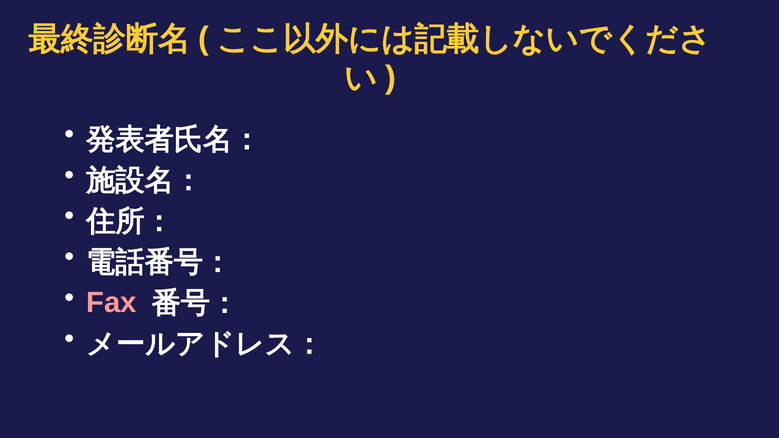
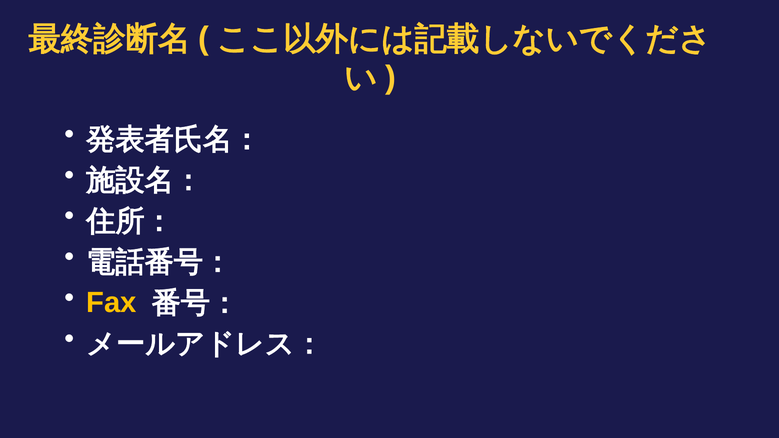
Fax colour: pink -> yellow
